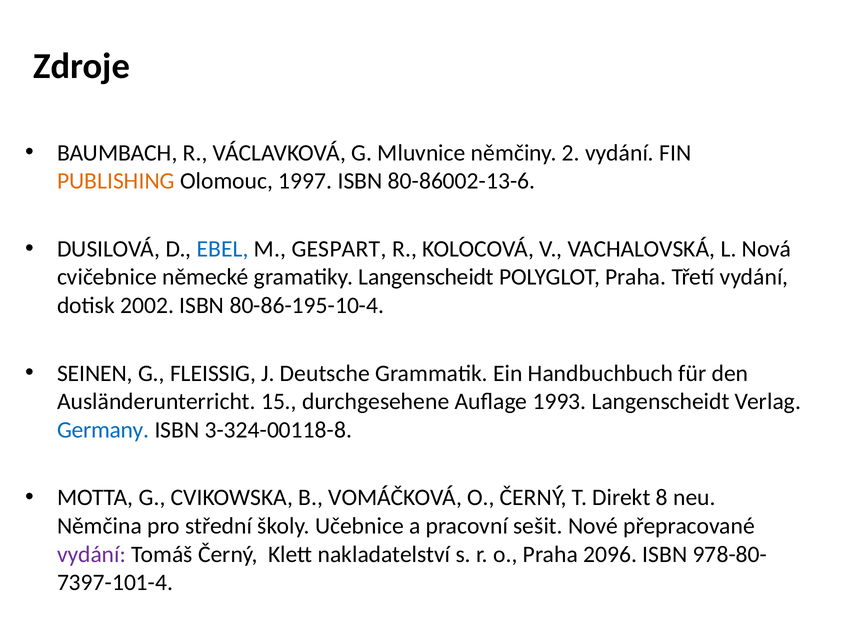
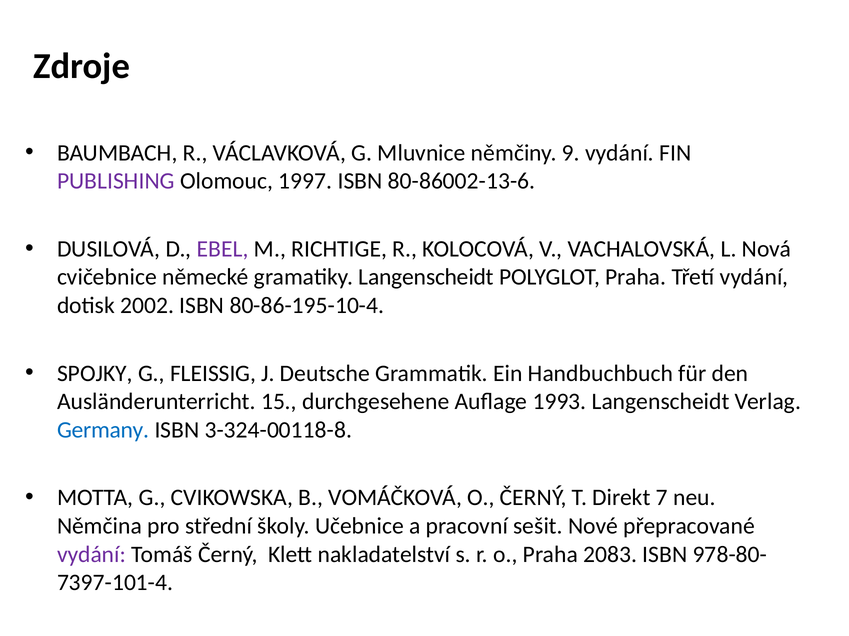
2: 2 -> 9
PUBLISHING colour: orange -> purple
EBEL colour: blue -> purple
GESPART: GESPART -> RICHTIGE
SEINEN: SEINEN -> SPOJKY
8: 8 -> 7
2096: 2096 -> 2083
